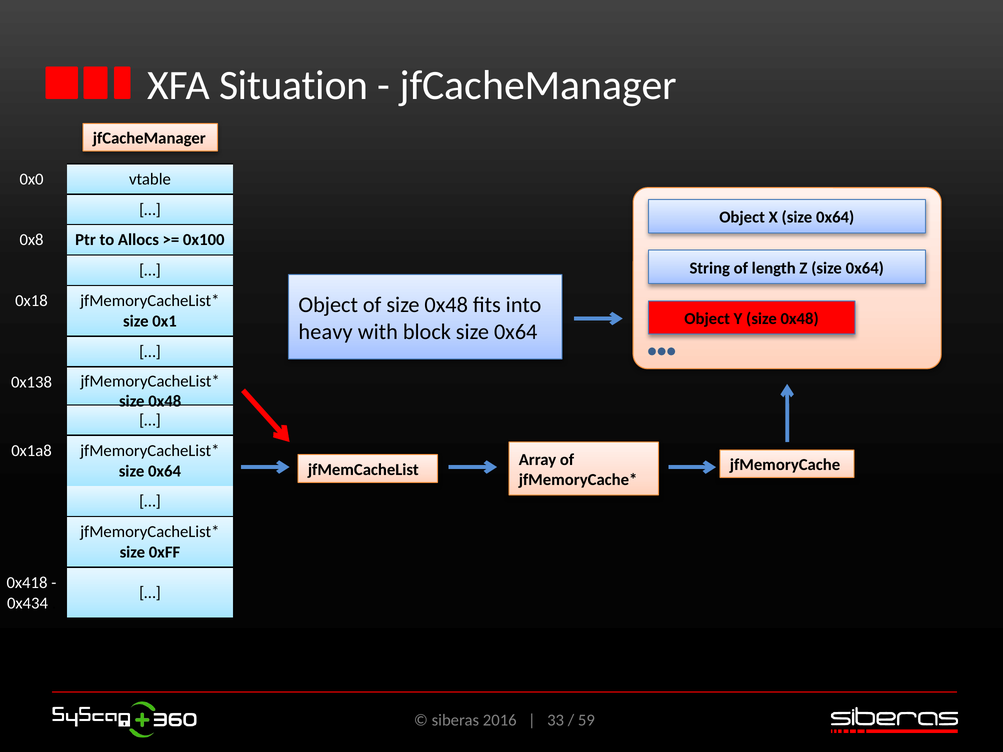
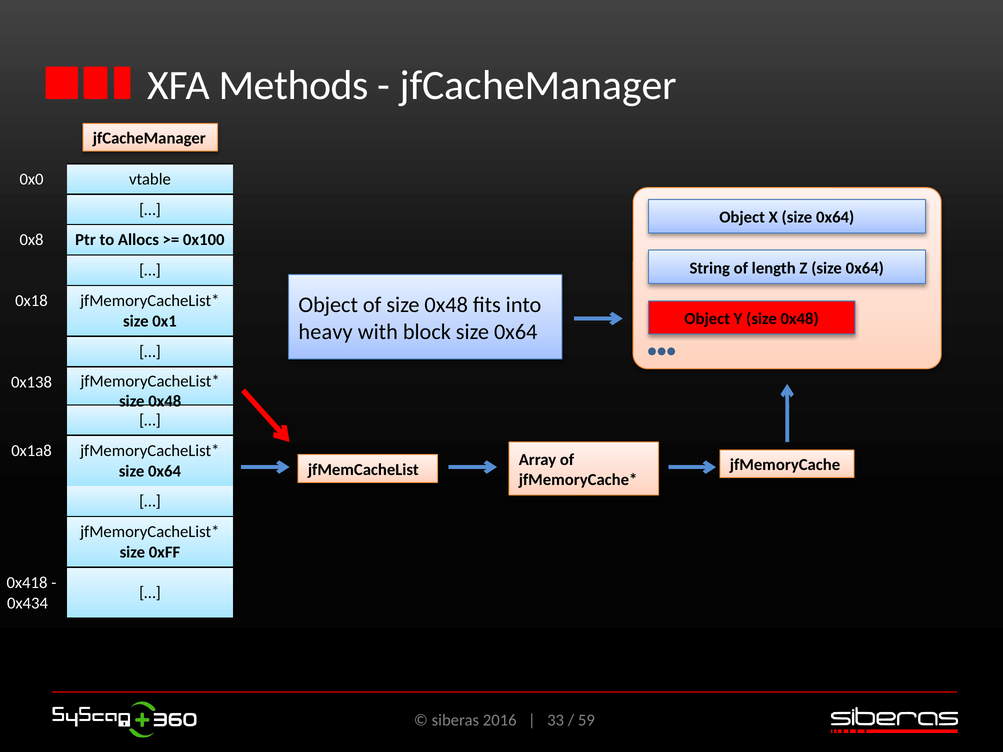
Situation: Situation -> Methods
